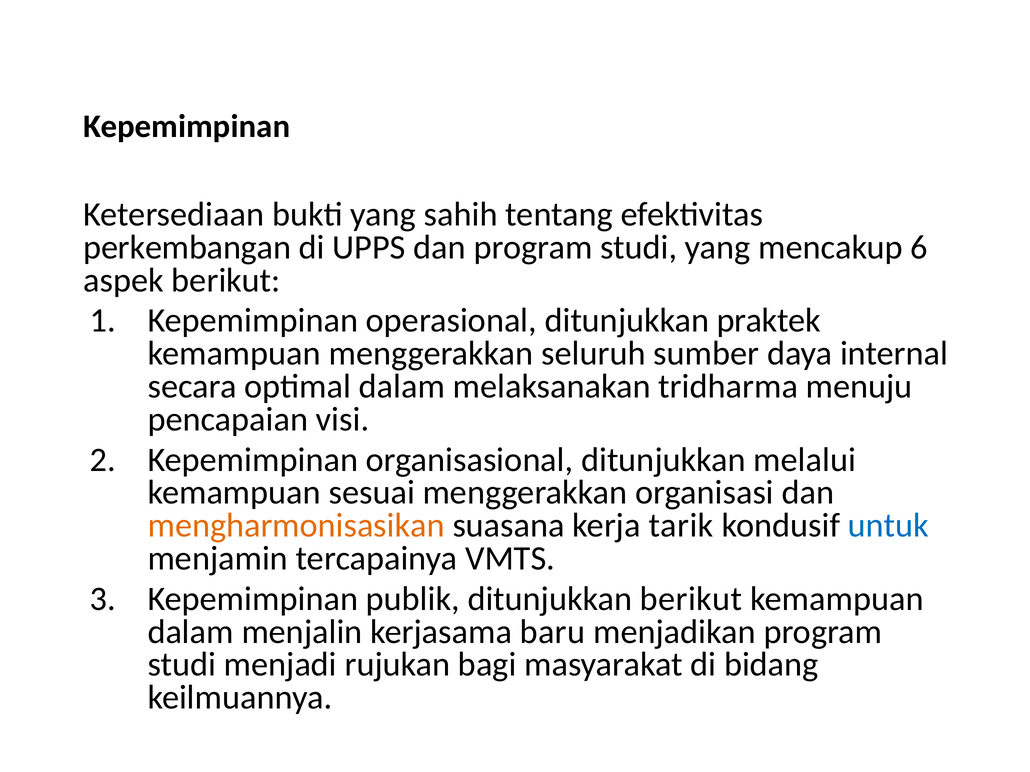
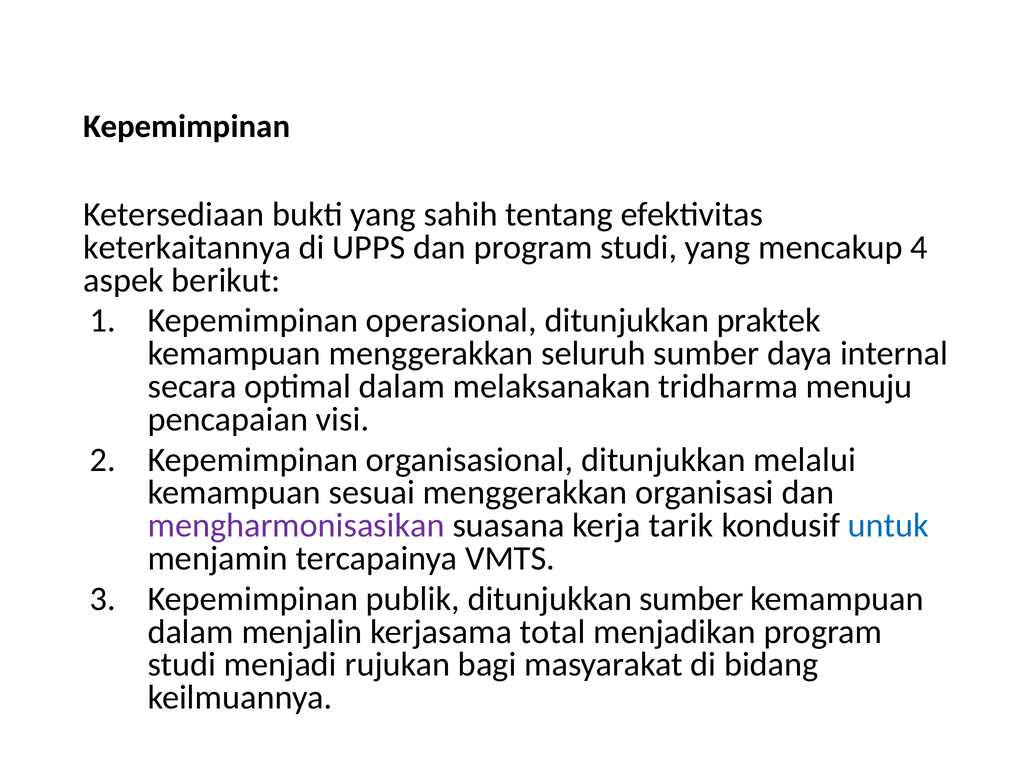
perkembangan: perkembangan -> keterkaitannya
6: 6 -> 4
mengharmonisasikan colour: orange -> purple
ditunjukkan berikut: berikut -> sumber
baru: baru -> total
